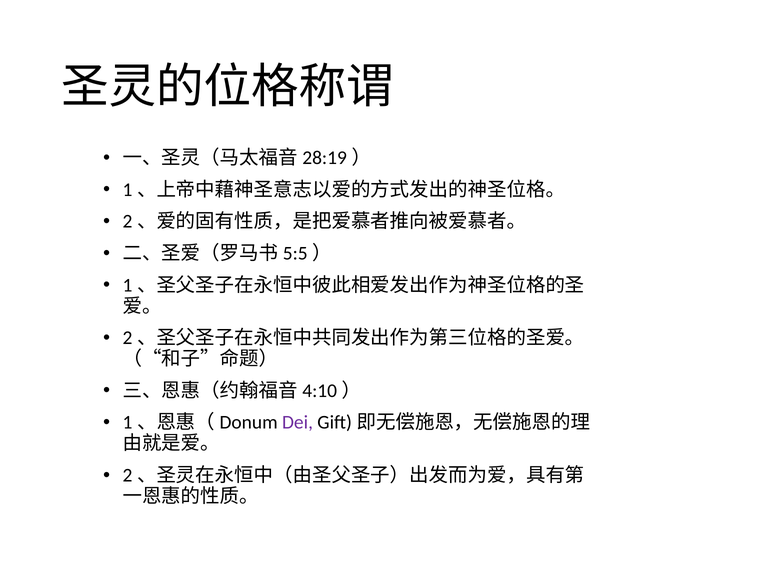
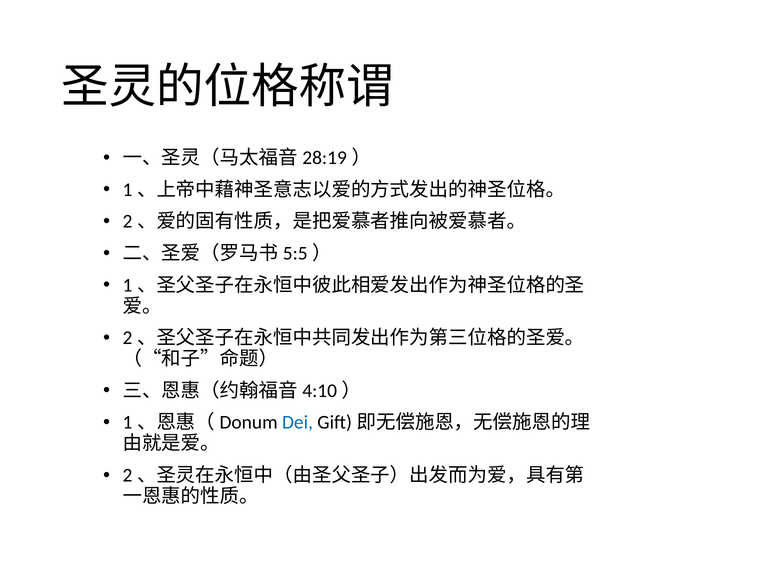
Dei colour: purple -> blue
